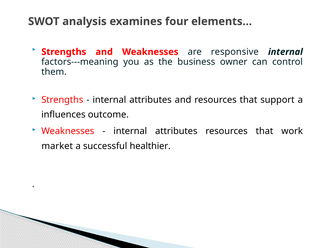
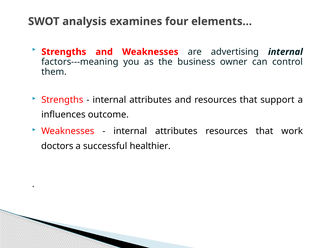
responsive: responsive -> advertising
market: market -> doctors
